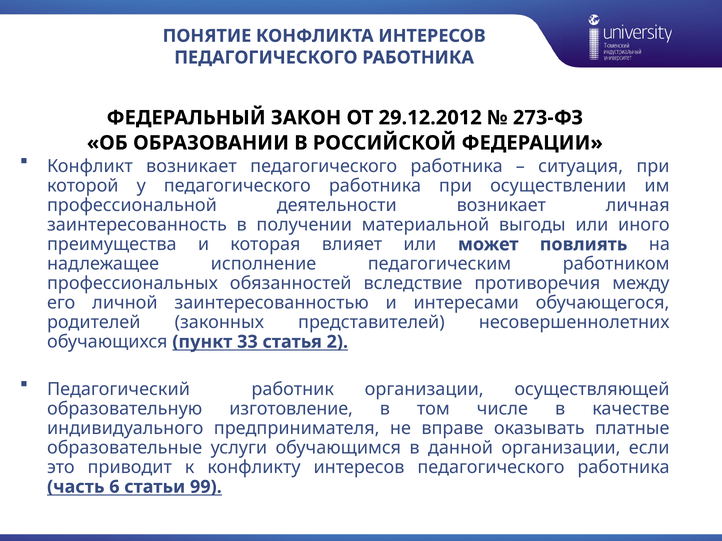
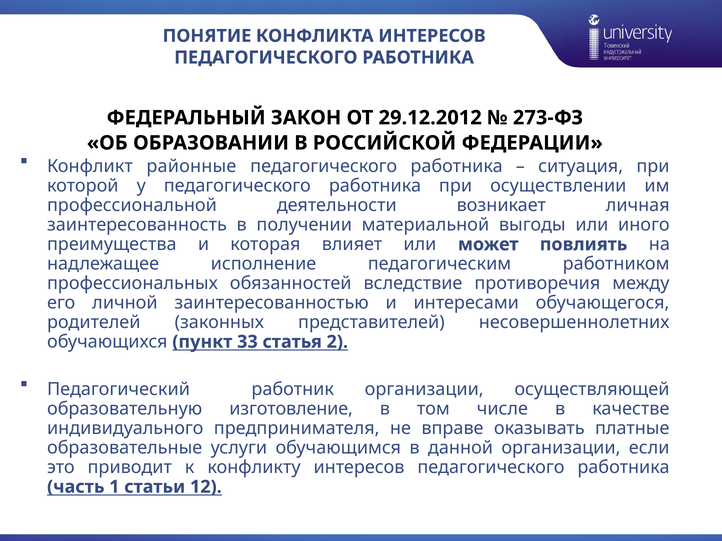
Конфликт возникает: возникает -> районные
6: 6 -> 1
99: 99 -> 12
